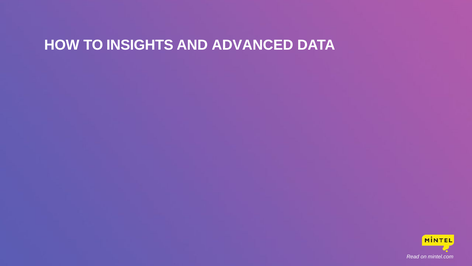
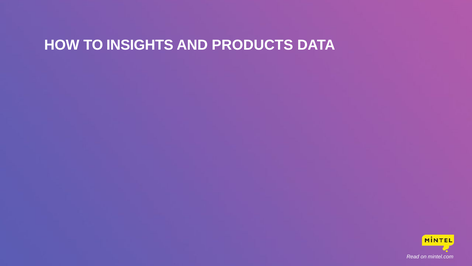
ADVANCED: ADVANCED -> PRODUCTS
